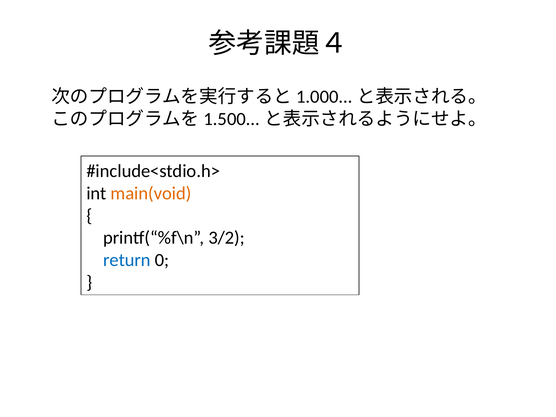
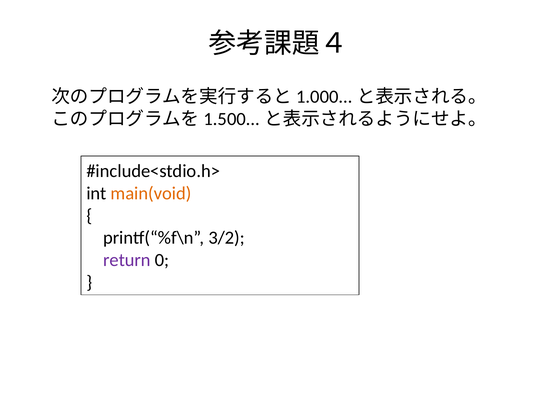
return colour: blue -> purple
